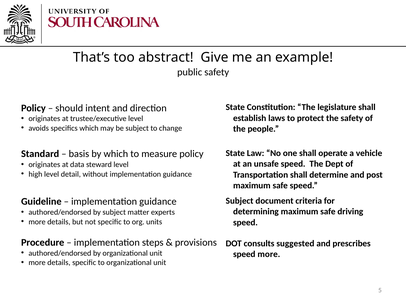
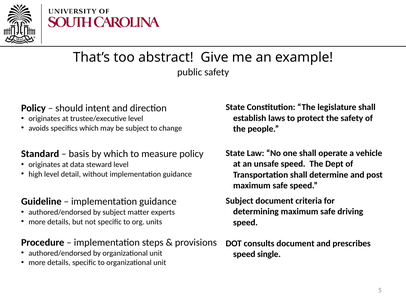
consults suggested: suggested -> document
speed more: more -> single
